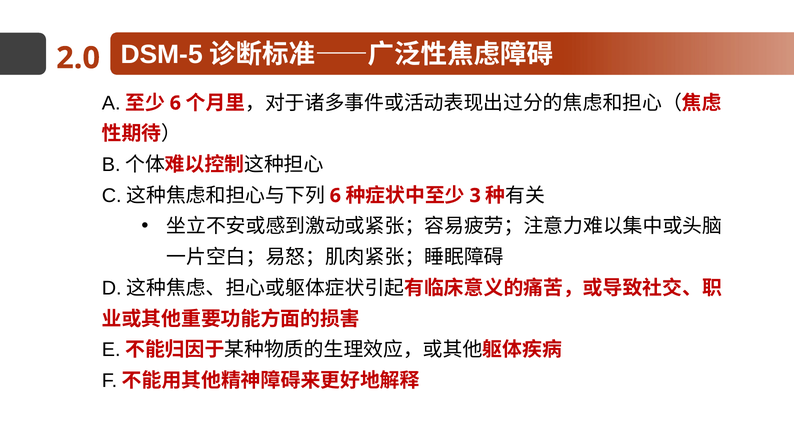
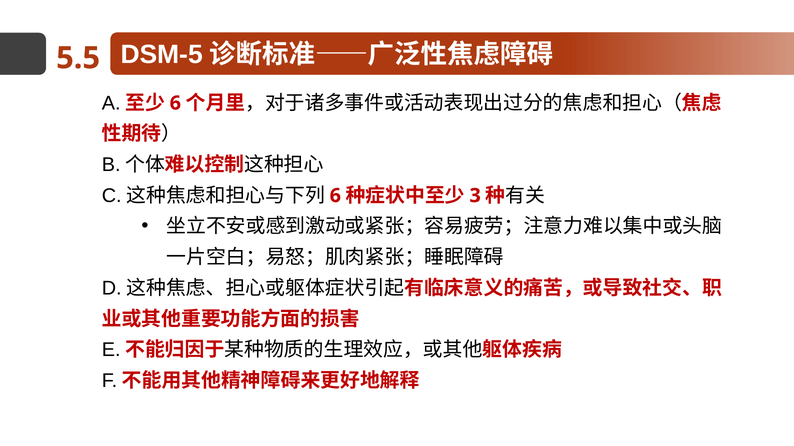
2.0: 2.0 -> 5.5
